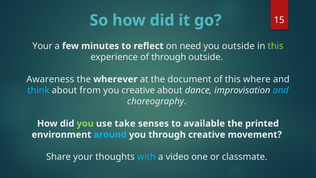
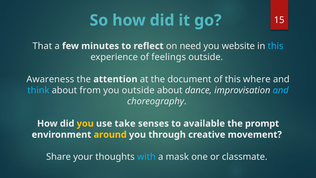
Your at (42, 46): Your -> That
you outside: outside -> website
this at (276, 46) colour: light green -> light blue
of through: through -> feelings
wherever: wherever -> attention
you creative: creative -> outside
you at (85, 123) colour: light green -> yellow
printed: printed -> prompt
around colour: light blue -> yellow
video: video -> mask
